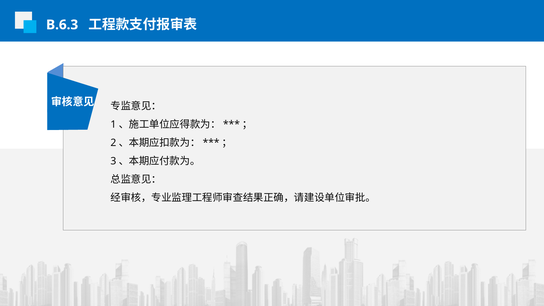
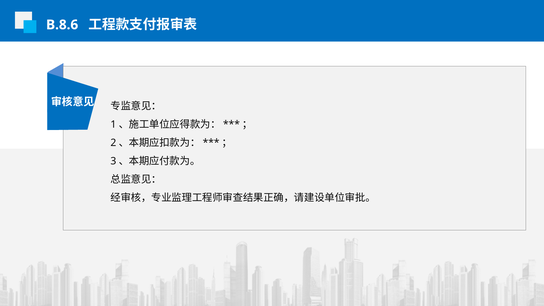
B.6.3: B.6.3 -> B.8.6
